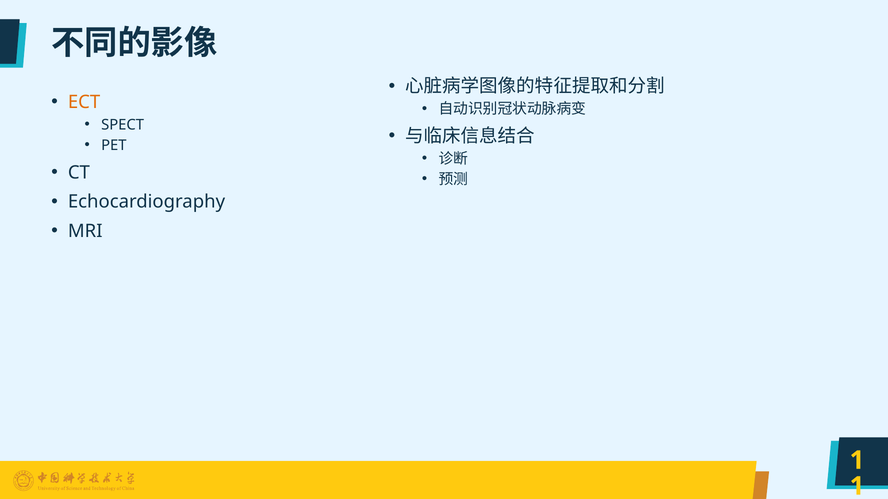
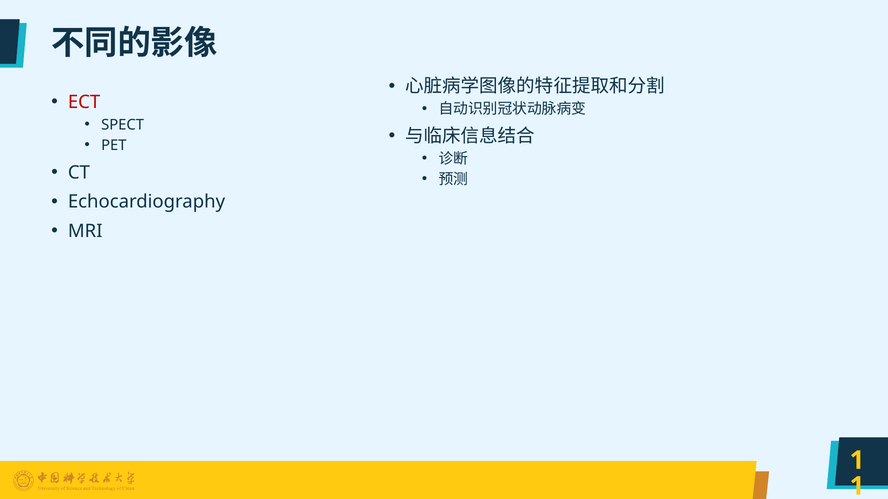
ECT colour: orange -> red
